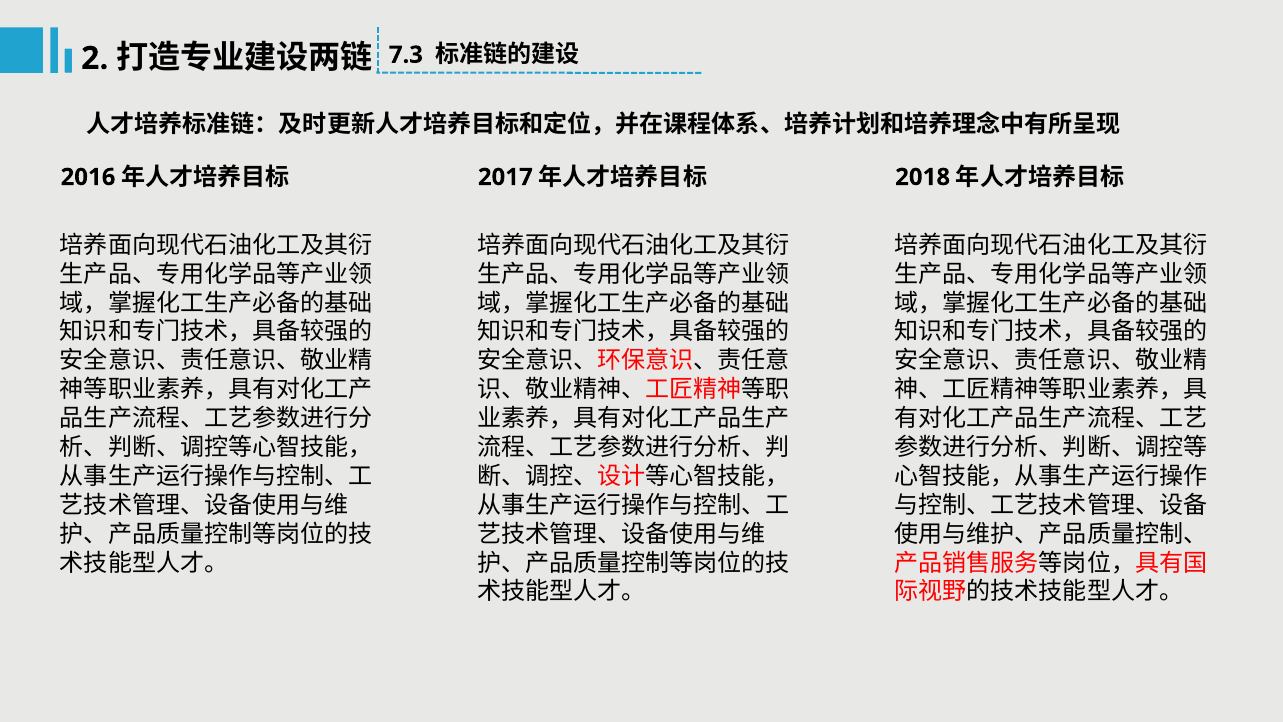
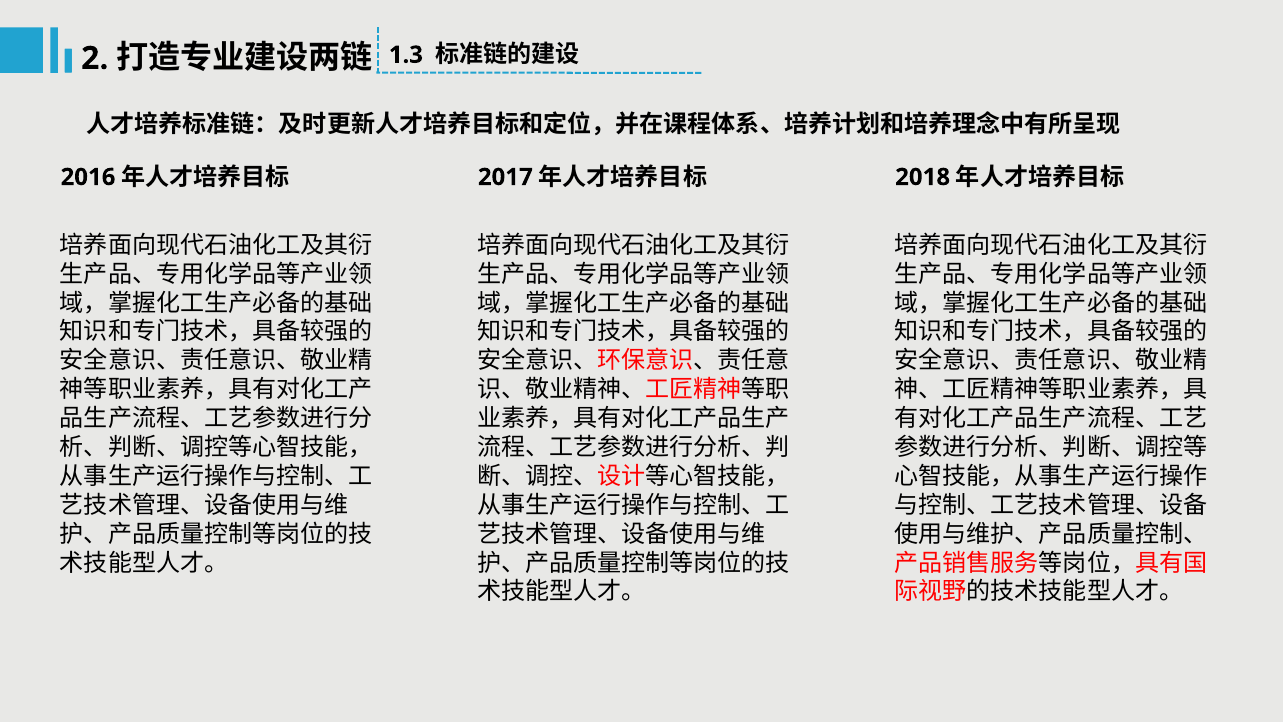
7.3: 7.3 -> 1.3
